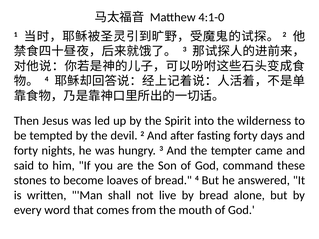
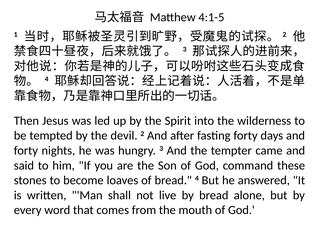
4:1-0: 4:1-0 -> 4:1-5
